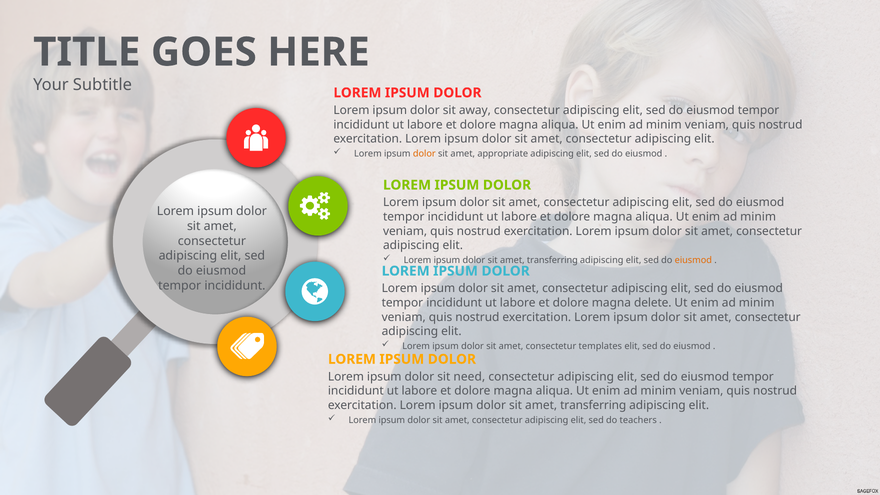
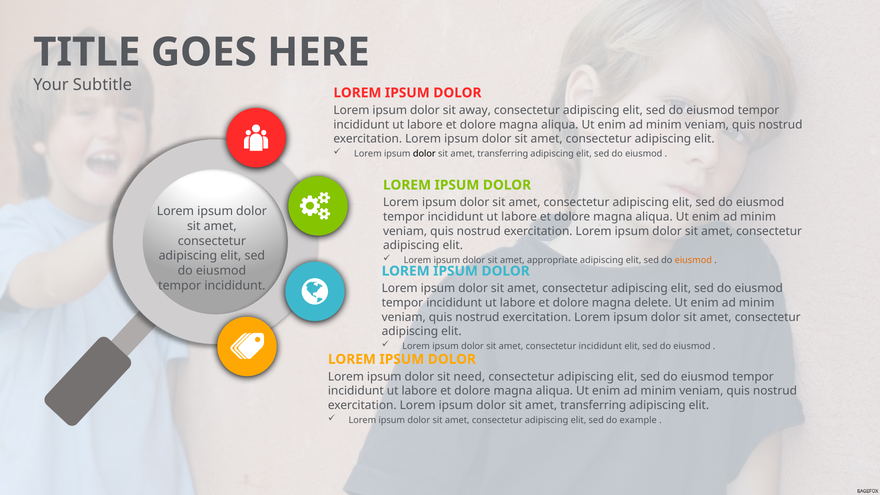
dolor at (424, 154) colour: orange -> black
appropriate at (503, 154): appropriate -> transferring
transferring at (552, 260): transferring -> appropriate
consectetur templates: templates -> incididunt
teachers: teachers -> example
